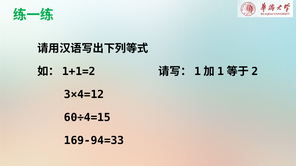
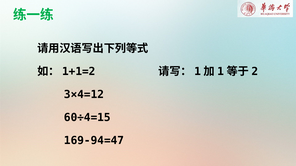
169-94=33: 169-94=33 -> 169-94=47
